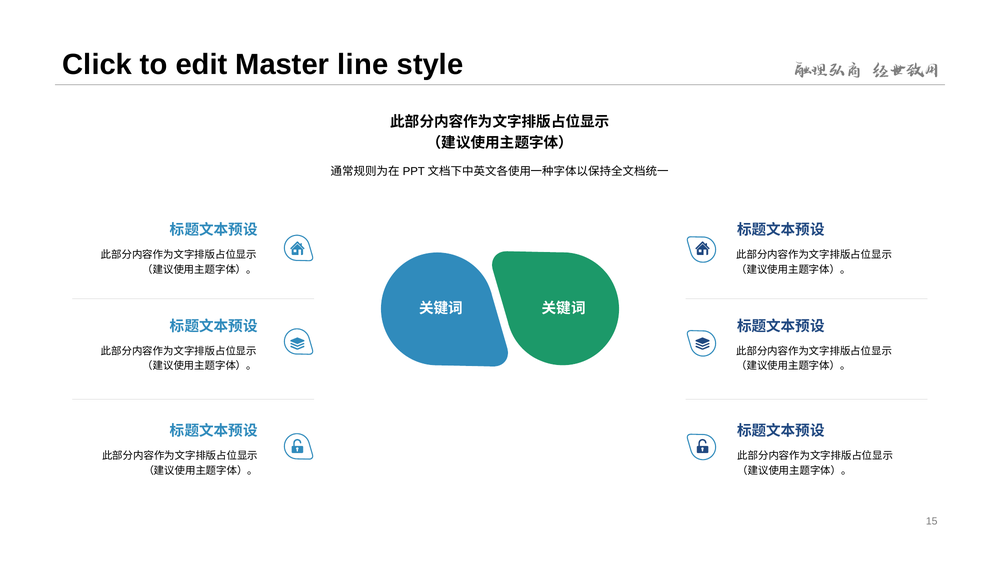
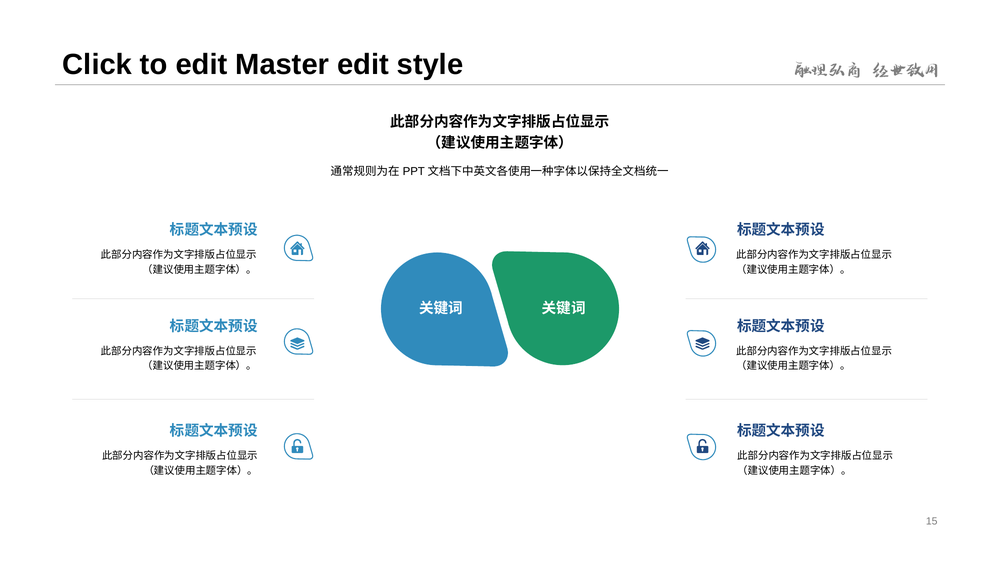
Master line: line -> edit
